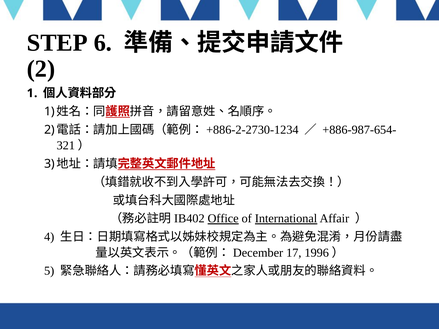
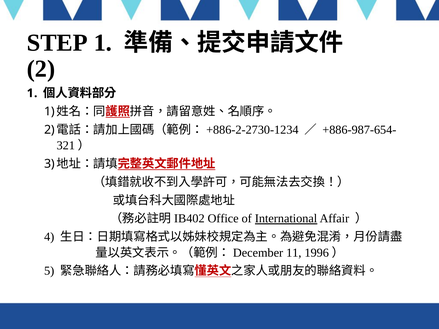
STEP 6: 6 -> 1
Office underline: present -> none
17: 17 -> 11
